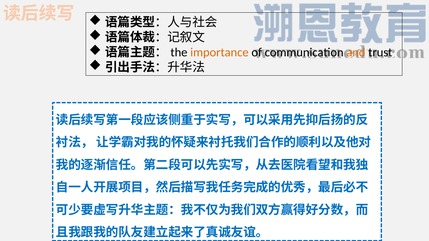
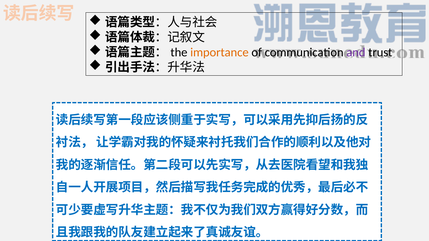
and colour: orange -> purple
